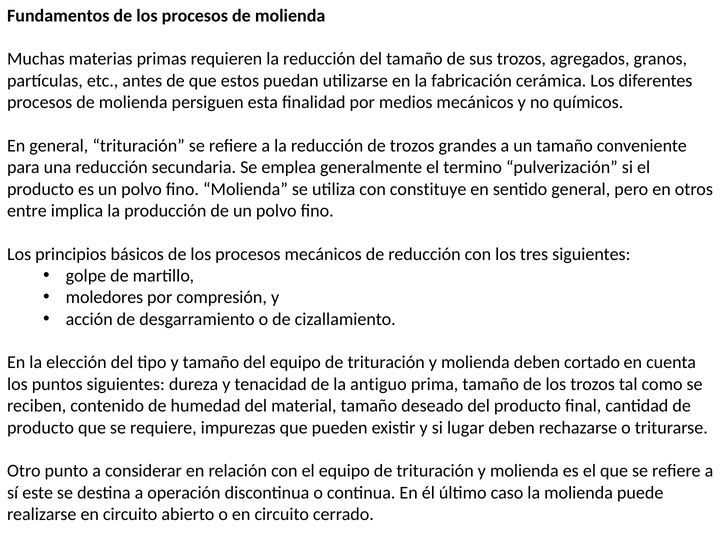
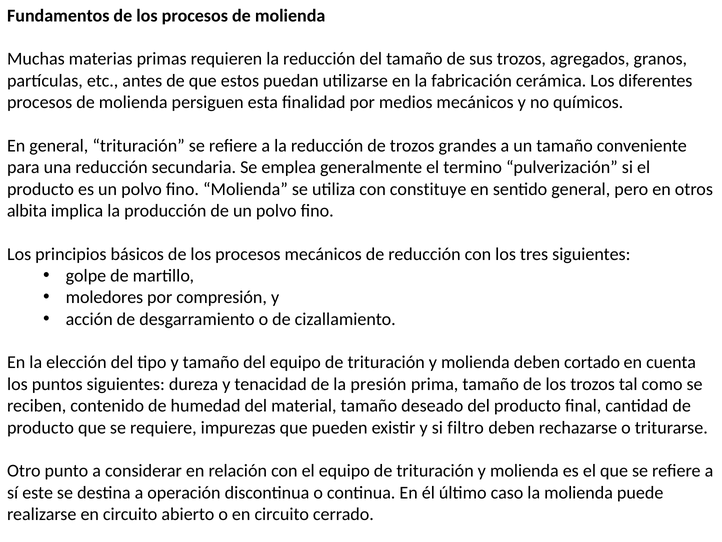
entre: entre -> albita
antiguo: antiguo -> presión
lugar: lugar -> filtro
